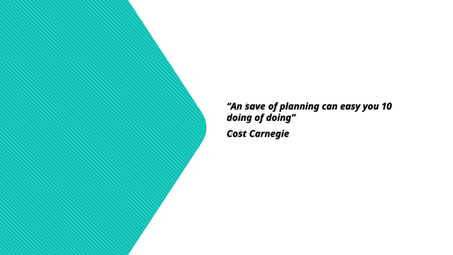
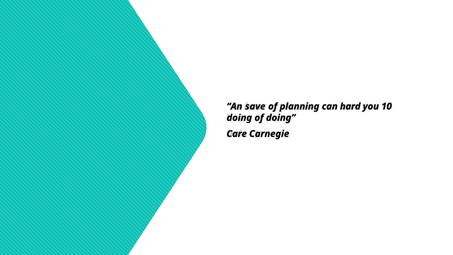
easy: easy -> hard
Cost: Cost -> Care
